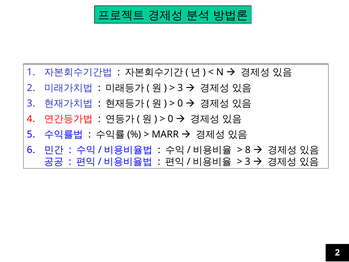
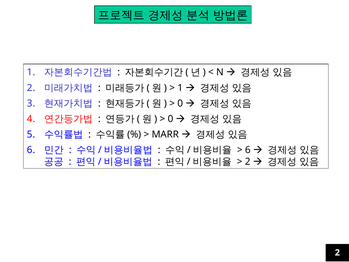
3 at (180, 88): 3 -> 1
8 at (248, 150): 8 -> 6
3 at (248, 161): 3 -> 2
